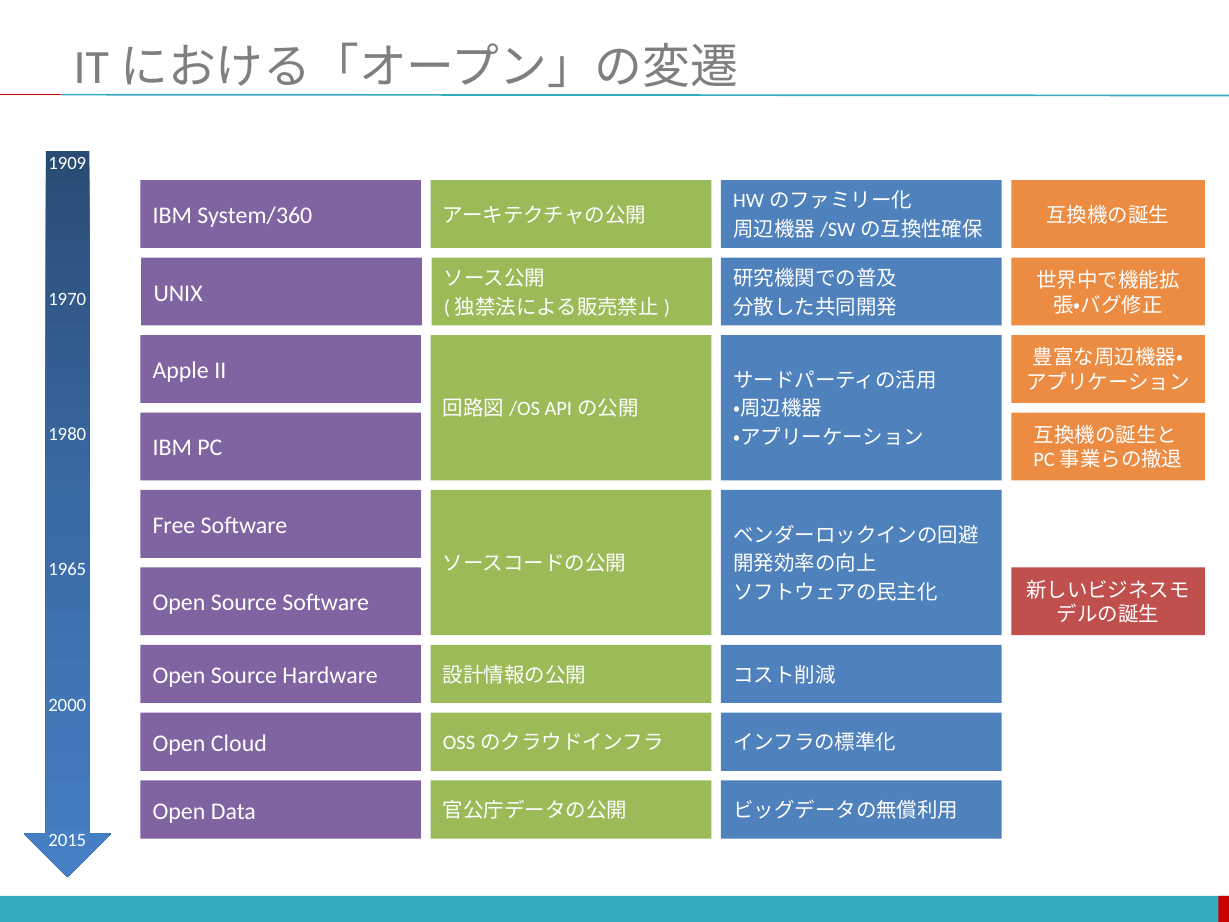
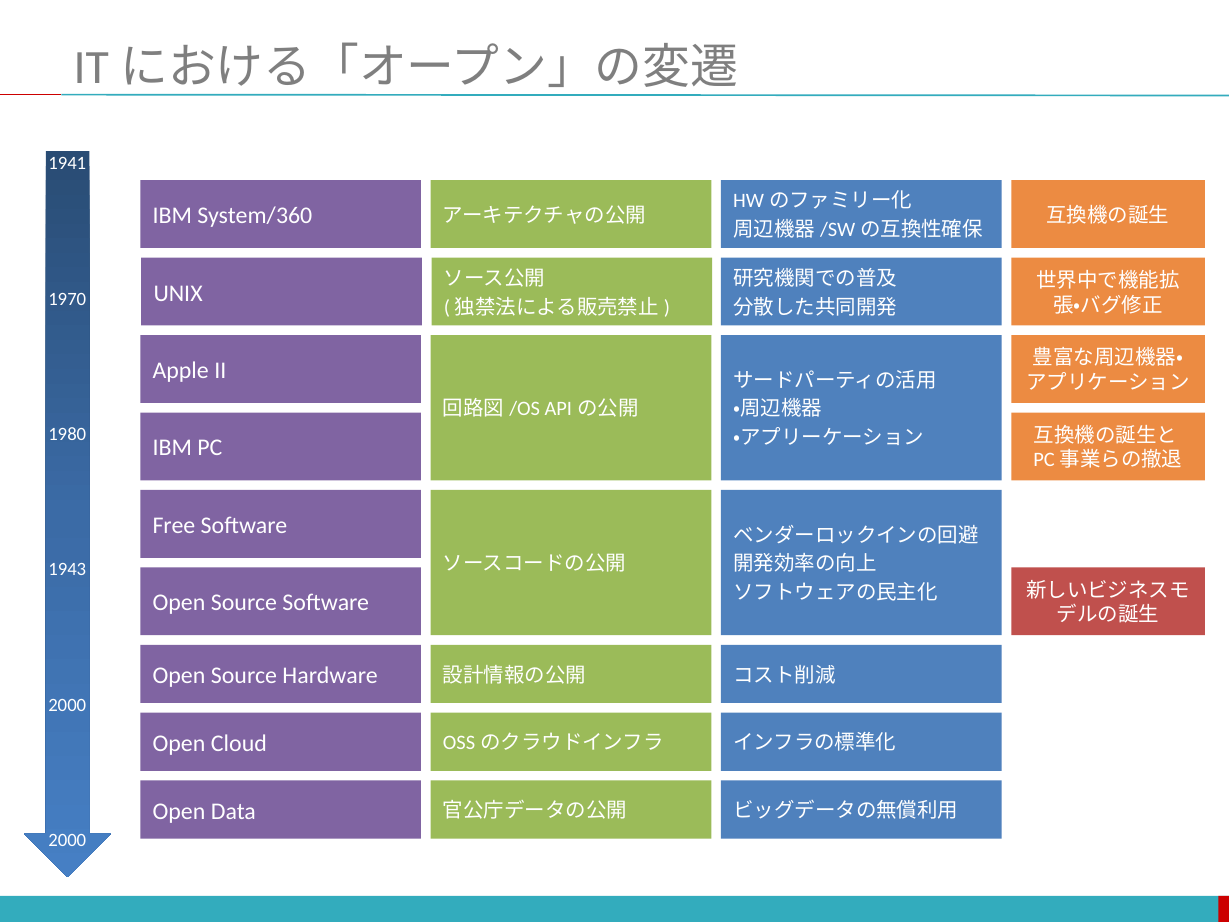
1909: 1909 -> 1941
1965: 1965 -> 1943
2015 at (67, 840): 2015 -> 2000
